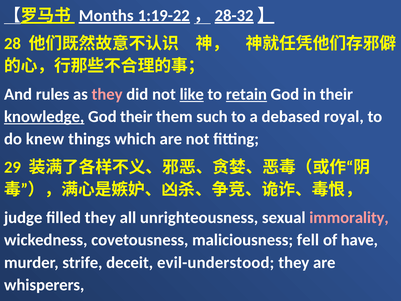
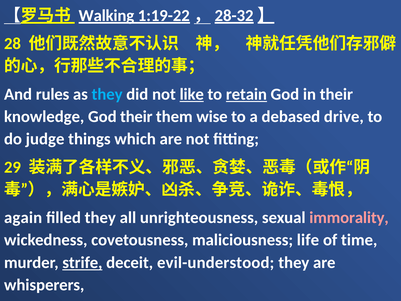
Months: Months -> Walking
they at (107, 94) colour: pink -> light blue
knowledge underline: present -> none
such: such -> wise
royal: royal -> drive
knew: knew -> judge
judge: judge -> again
fell: fell -> life
have: have -> time
strife underline: none -> present
